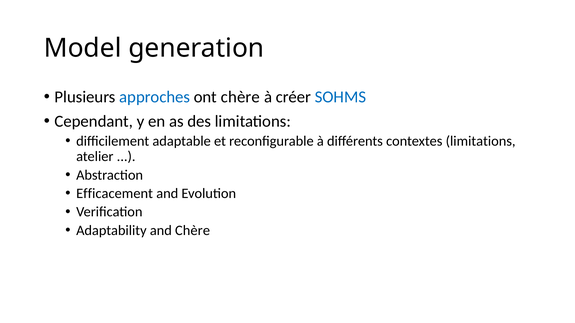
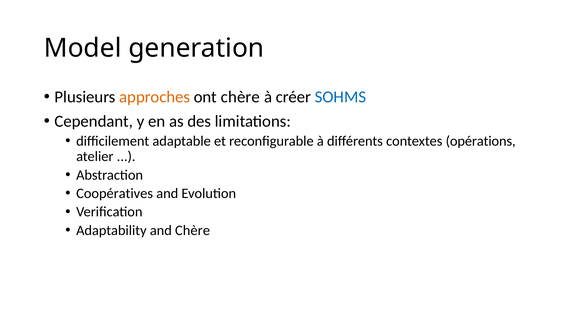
approches colour: blue -> orange
contextes limitations: limitations -> opérations
Efficacement: Efficacement -> Coopératives
